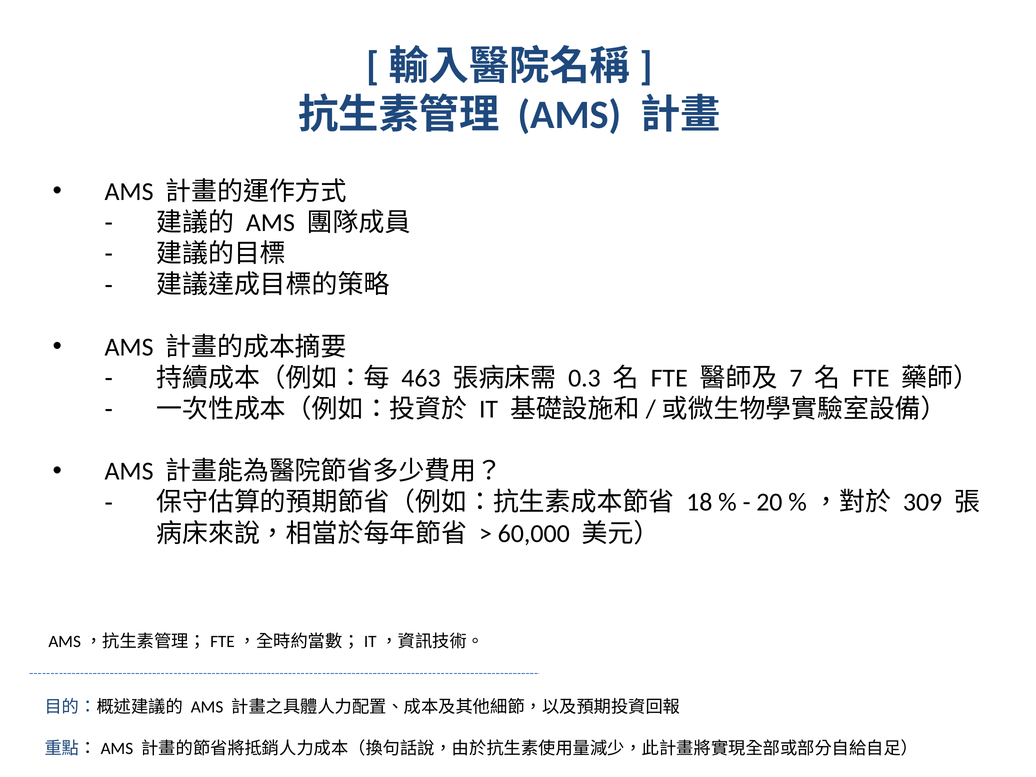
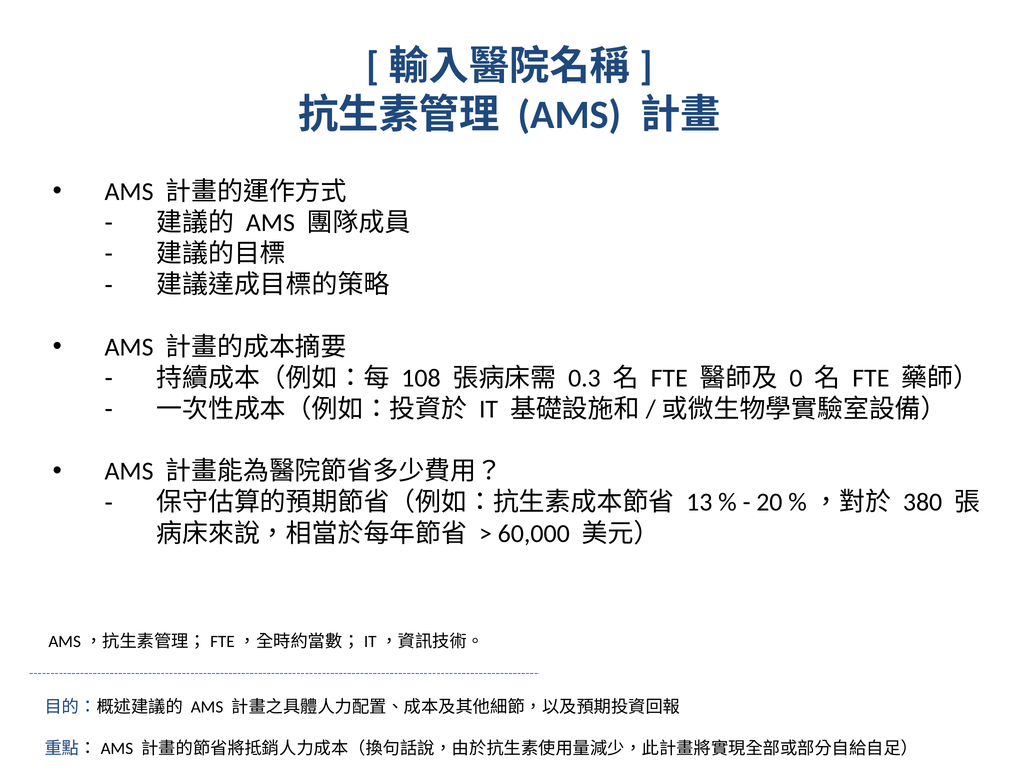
463: 463 -> 108
7: 7 -> 0
18: 18 -> 13
309: 309 -> 380
